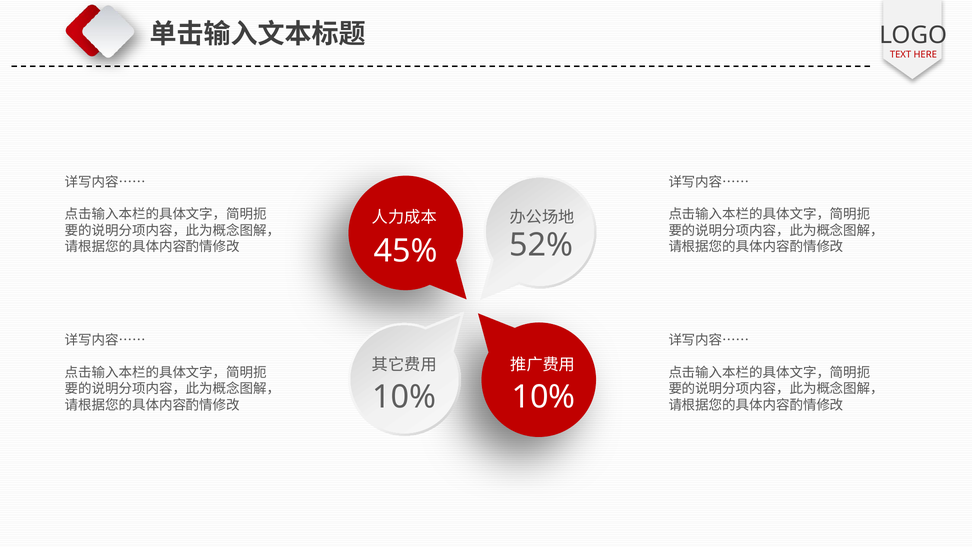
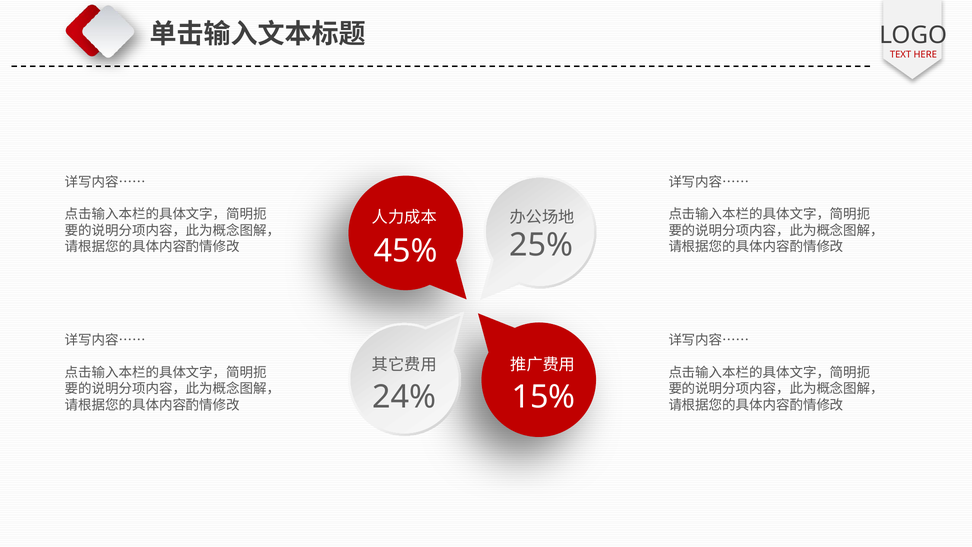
52%: 52% -> 25%
10% at (404, 397): 10% -> 24%
10% at (543, 397): 10% -> 15%
